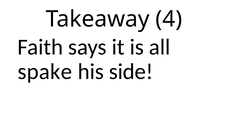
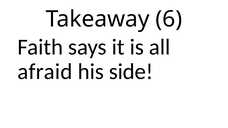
4: 4 -> 6
spake: spake -> afraid
